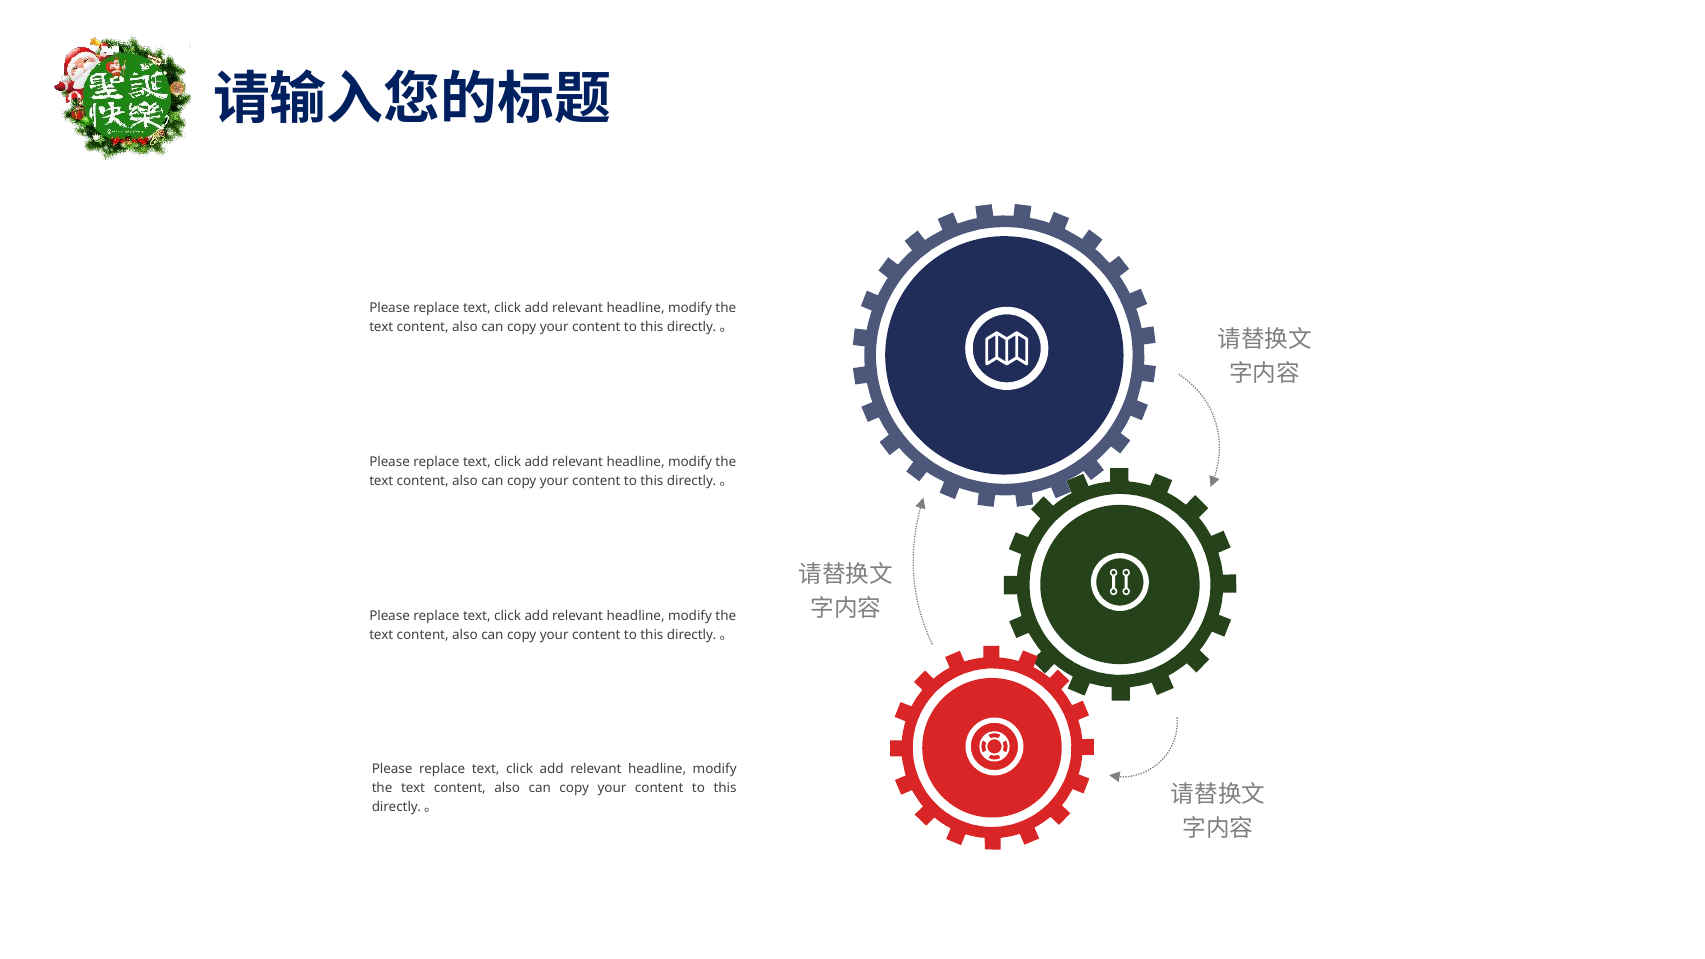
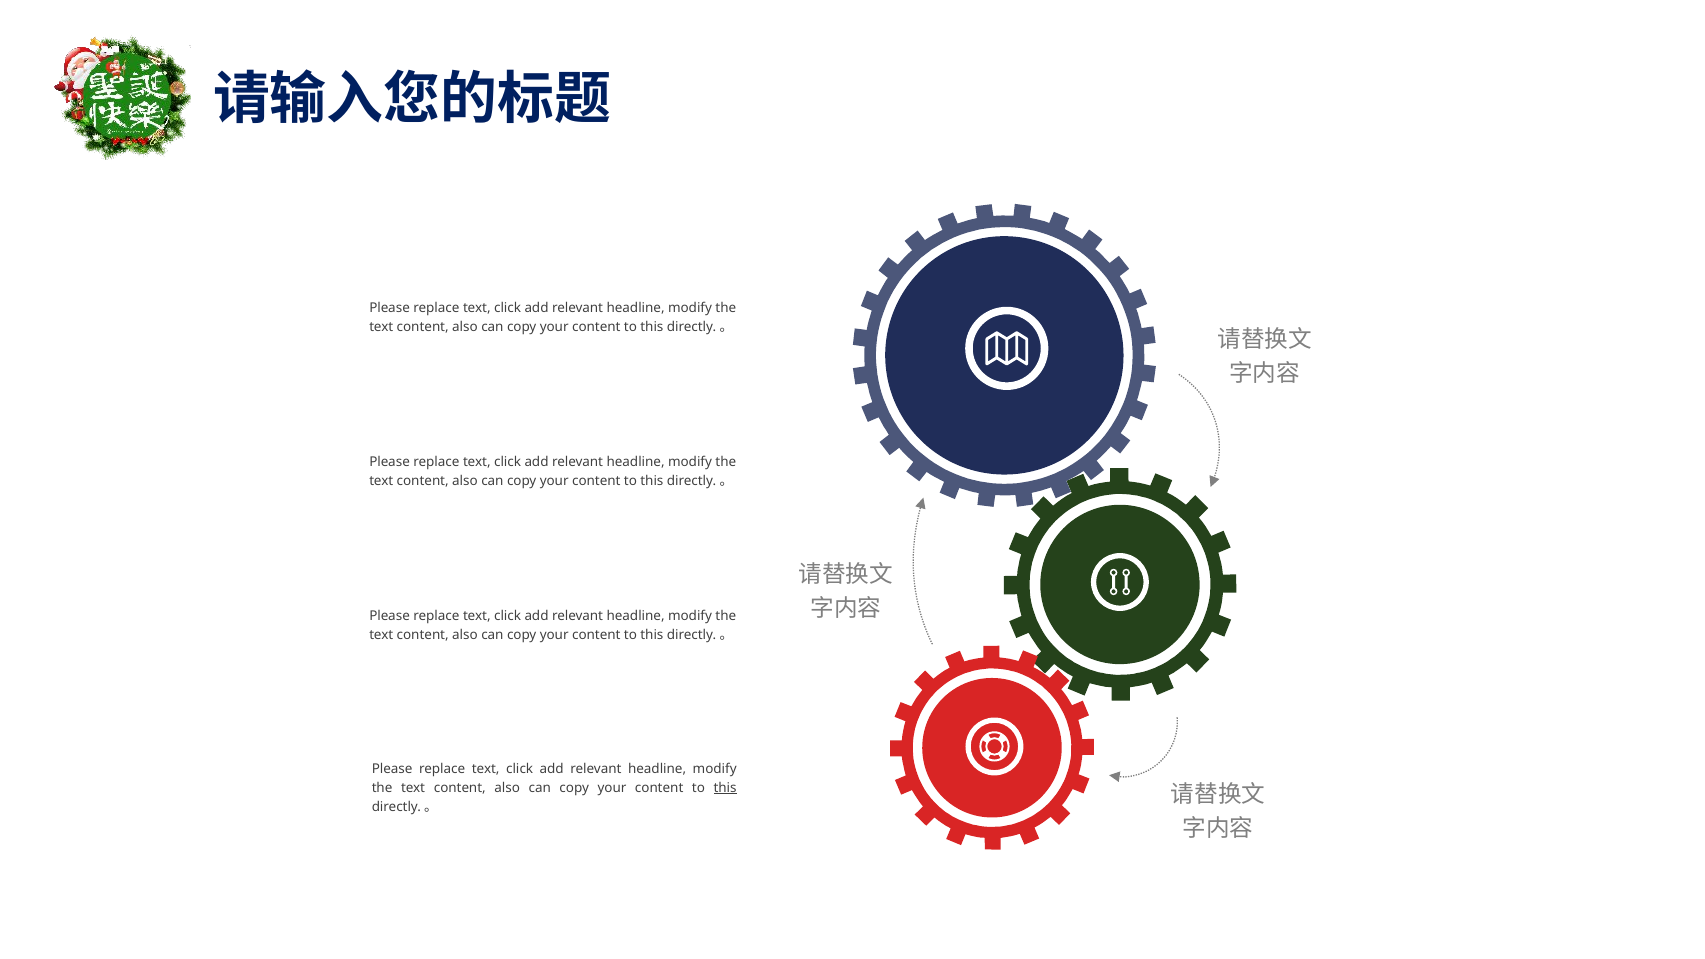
this at (725, 788) underline: none -> present
